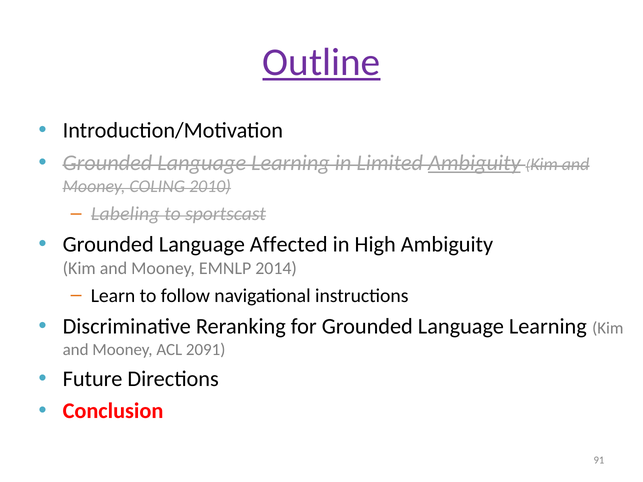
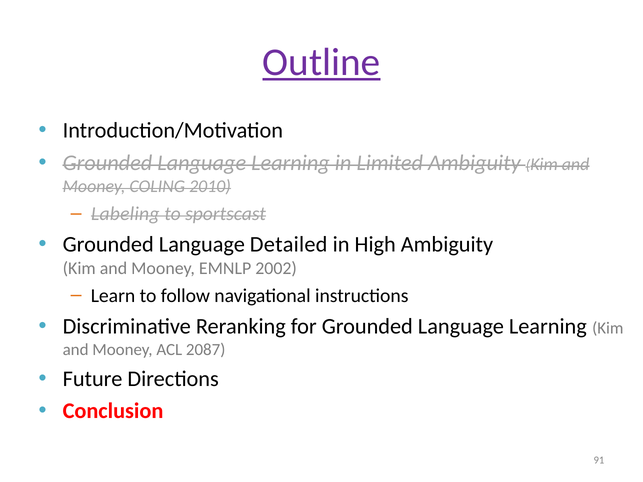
Ambiguity at (474, 163) underline: present -> none
Affected: Affected -> Detailed
2014: 2014 -> 2002
2091: 2091 -> 2087
